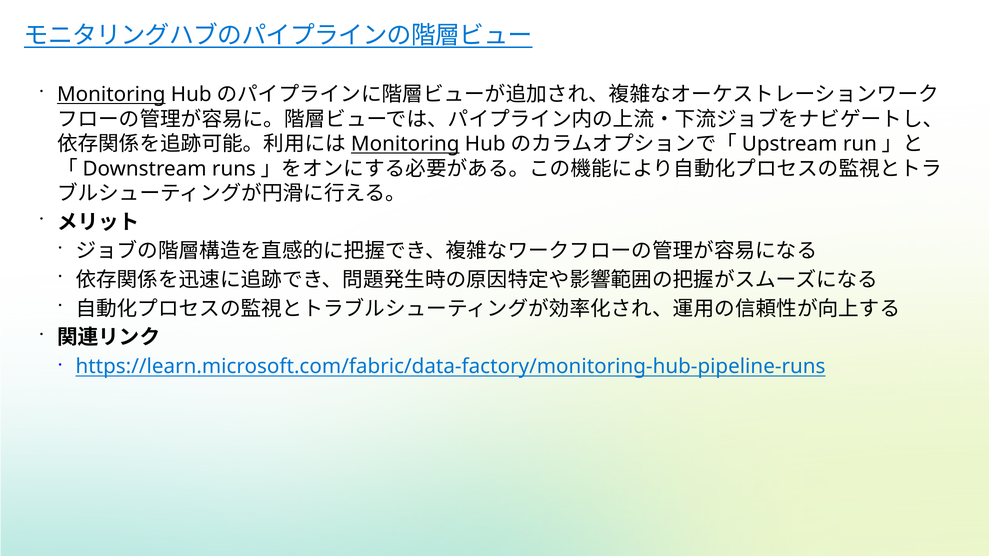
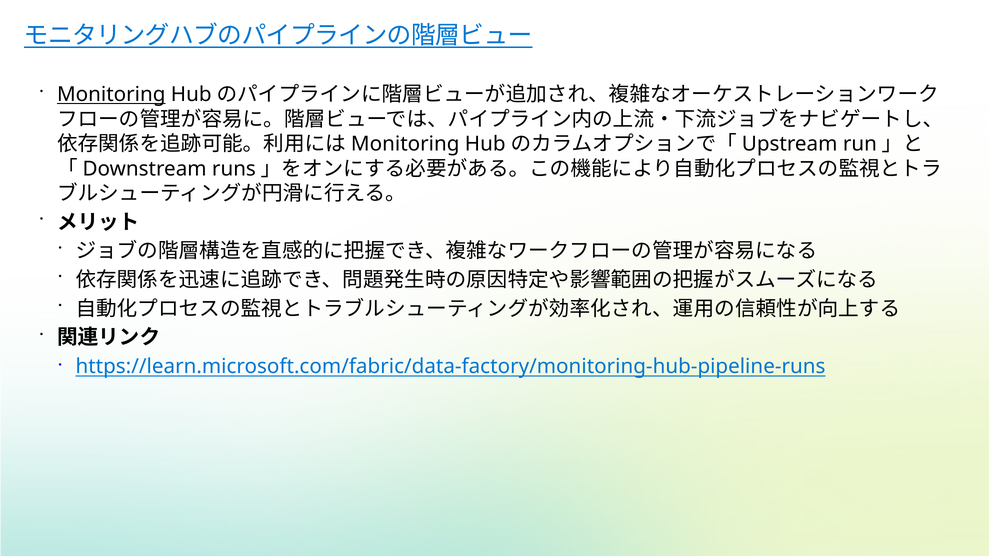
Monitoring at (405, 144) underline: present -> none
